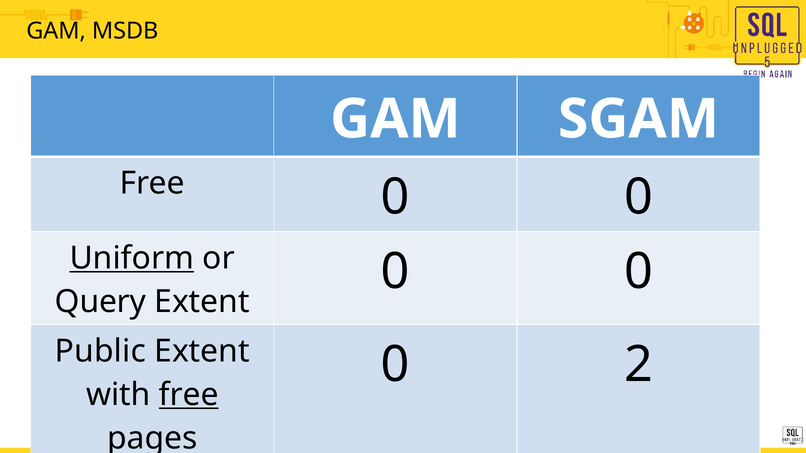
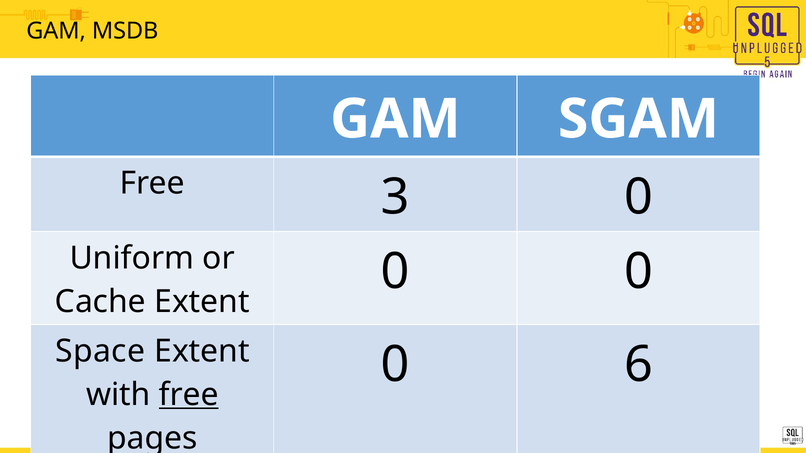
Free 0: 0 -> 3
Uniform underline: present -> none
Query: Query -> Cache
Public: Public -> Space
2: 2 -> 6
